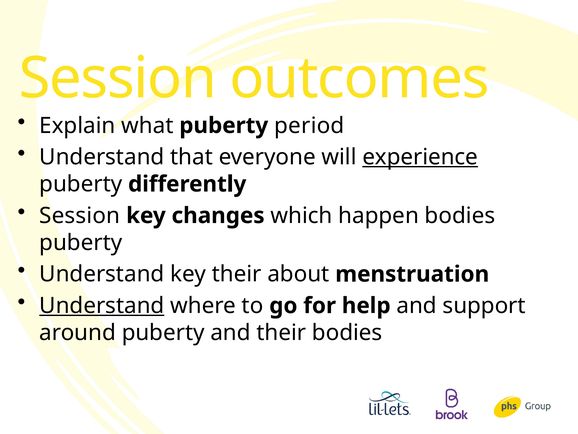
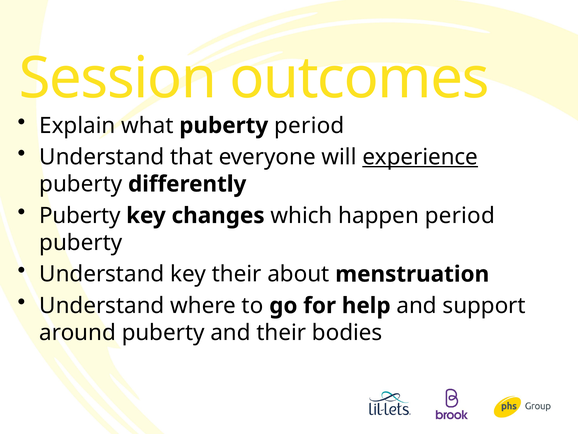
Session at (80, 215): Session -> Puberty
happen bodies: bodies -> period
Understand at (102, 305) underline: present -> none
